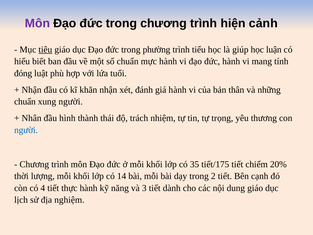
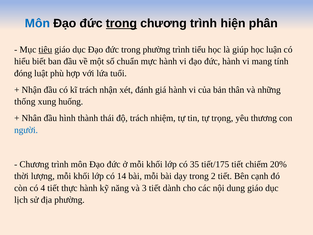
Môn at (37, 23) colour: purple -> blue
trong at (121, 23) underline: none -> present
cảnh: cảnh -> phân
kĩ khăn: khăn -> trách
chuẩn at (25, 102): chuẩn -> thống
xung người: người -> huống
địa nghiệm: nghiệm -> phường
